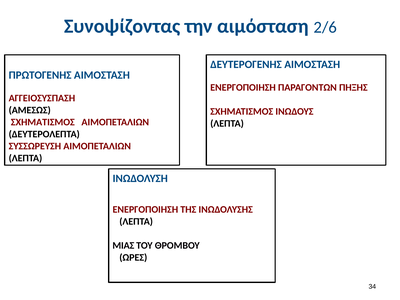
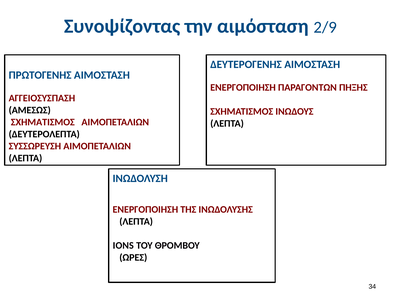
2/6: 2/6 -> 2/9
ΜΙΑΣ: ΜΙΑΣ -> IONS
